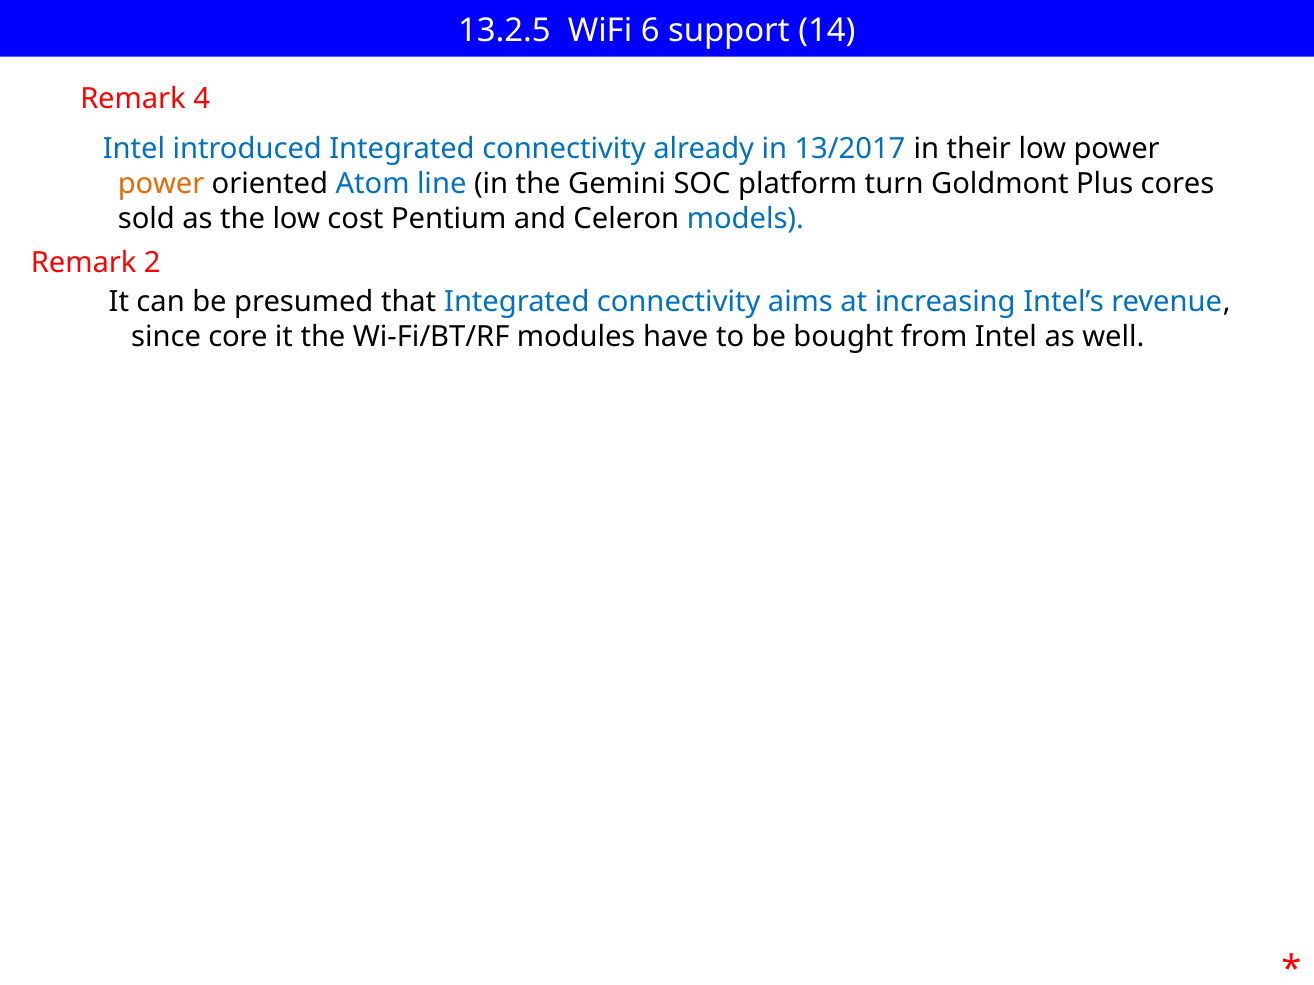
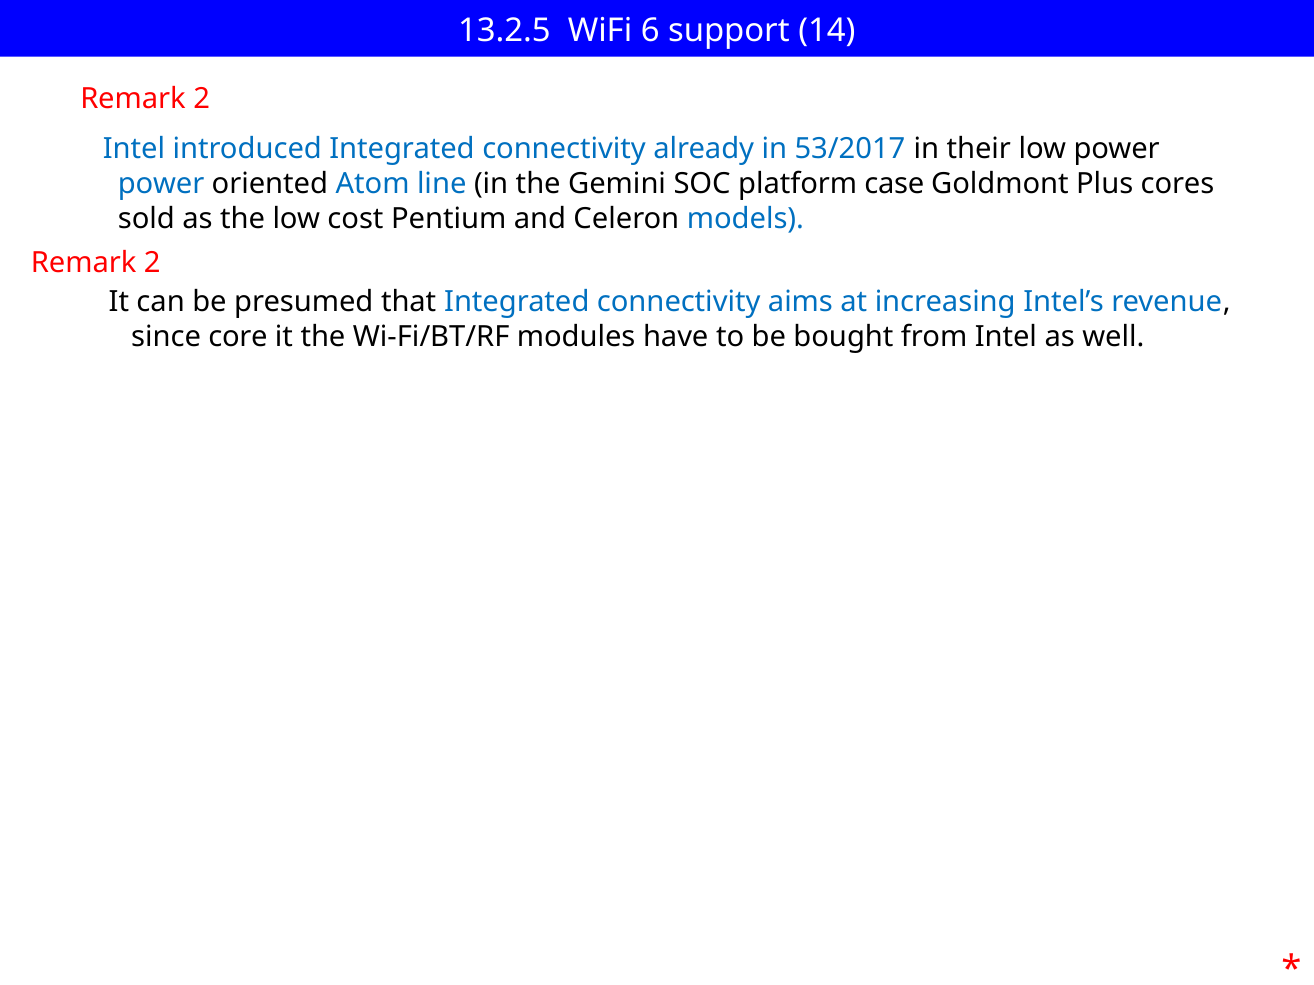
4 at (202, 99): 4 -> 2
13/2017: 13/2017 -> 53/2017
power at (161, 183) colour: orange -> blue
turn: turn -> case
